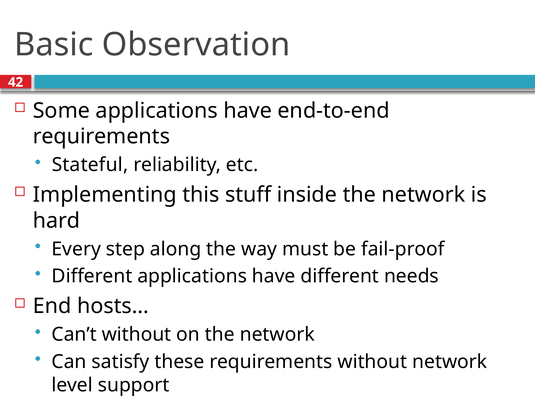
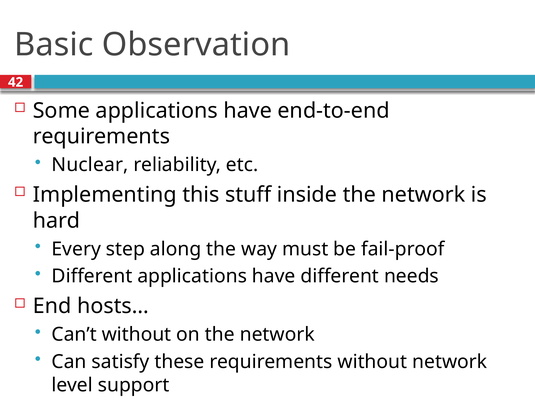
Stateful: Stateful -> Nuclear
